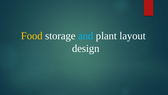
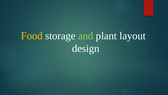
and colour: light blue -> light green
